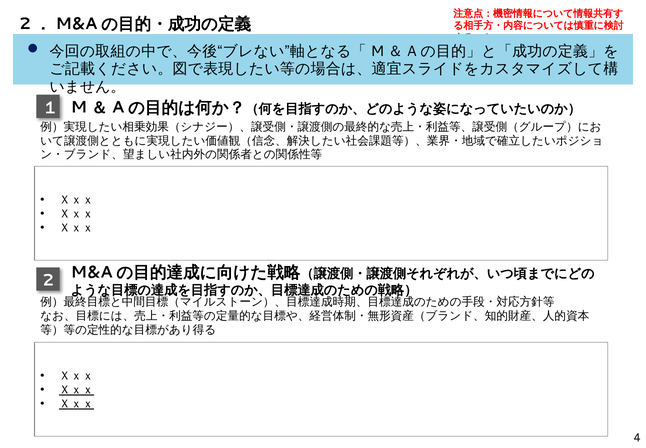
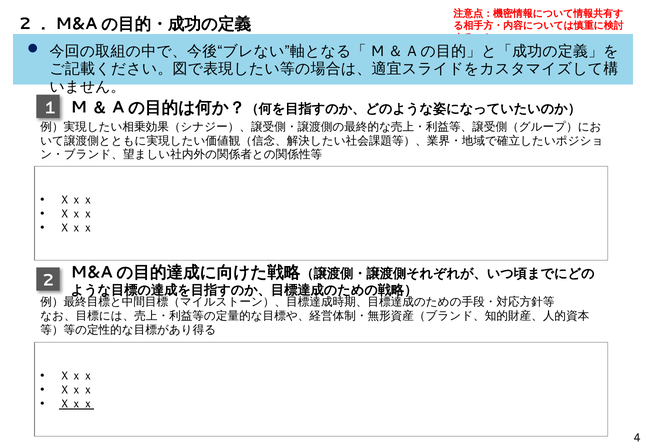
Ｘｘｘ at (76, 389) underline: present -> none
